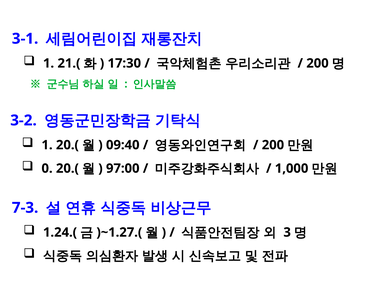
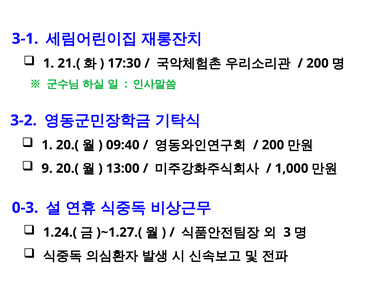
0: 0 -> 9
97:00: 97:00 -> 13:00
7-3: 7-3 -> 0-3
